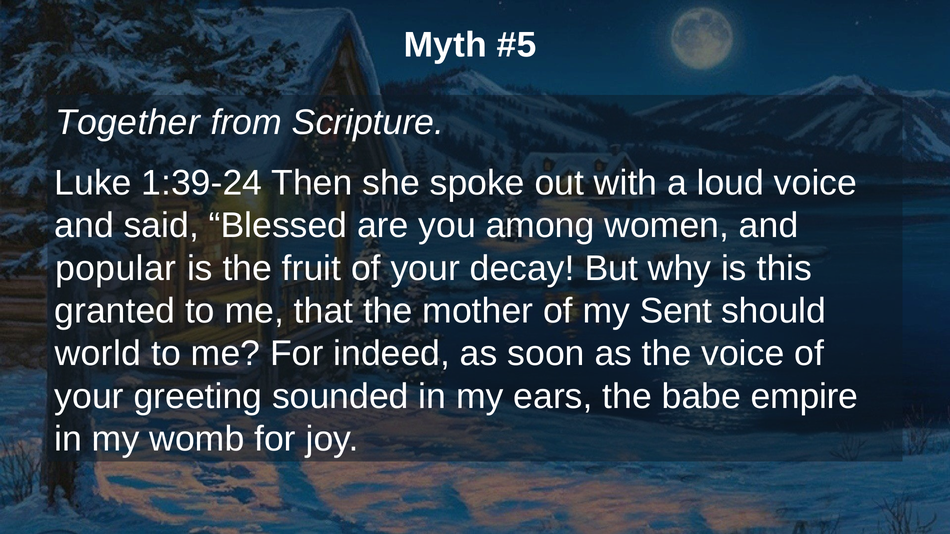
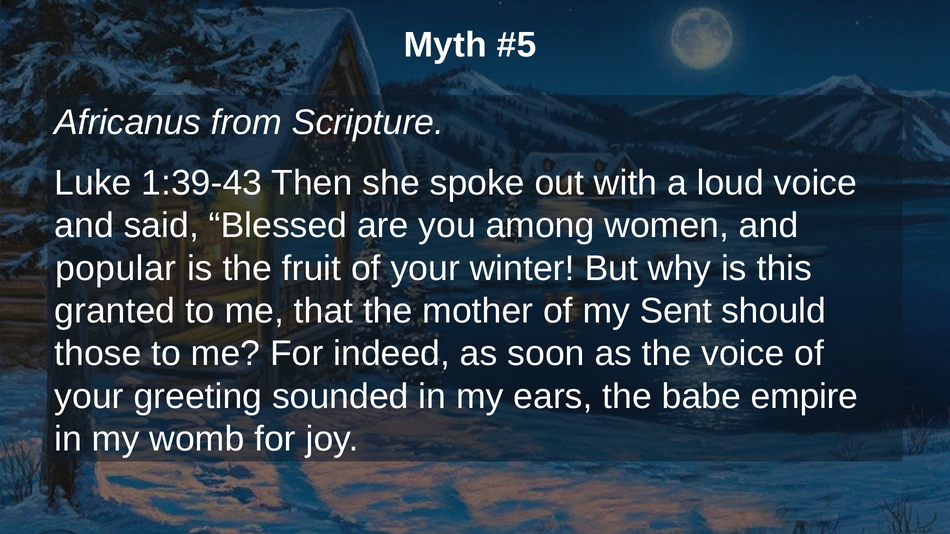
Together: Together -> Africanus
1:39-24: 1:39-24 -> 1:39-43
decay: decay -> winter
world: world -> those
